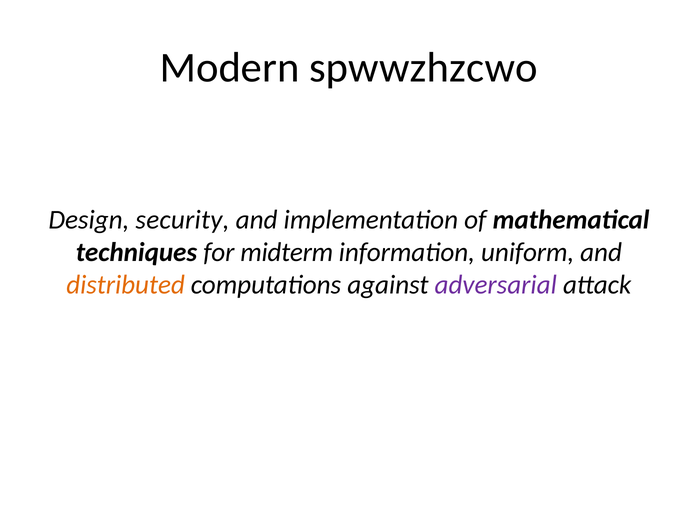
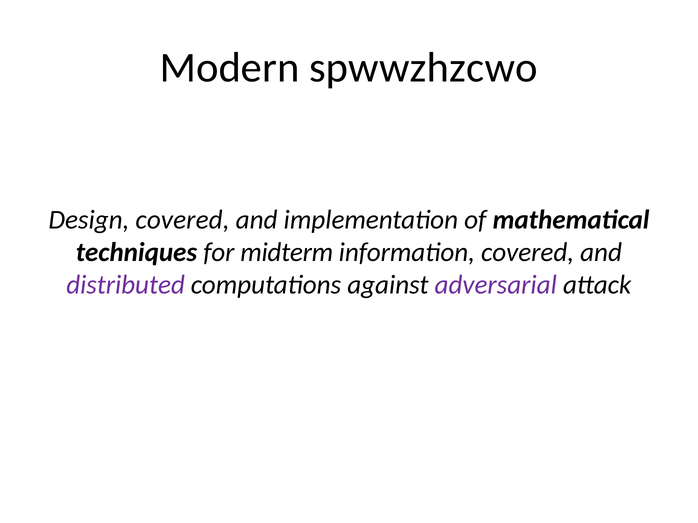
Design security: security -> covered
information uniform: uniform -> covered
distributed colour: orange -> purple
